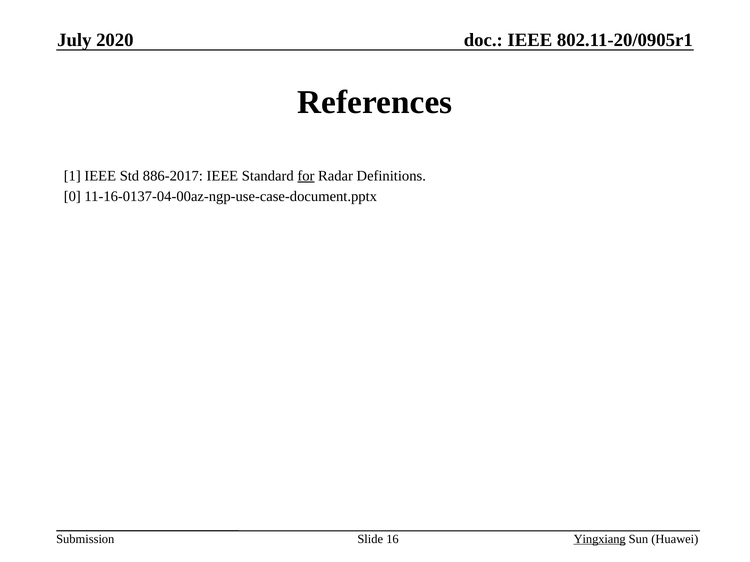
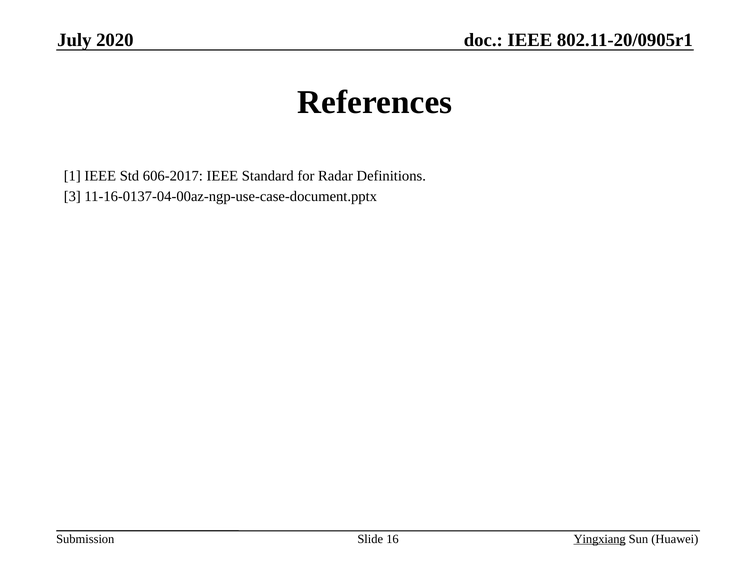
886-2017: 886-2017 -> 606-2017
for underline: present -> none
0: 0 -> 3
